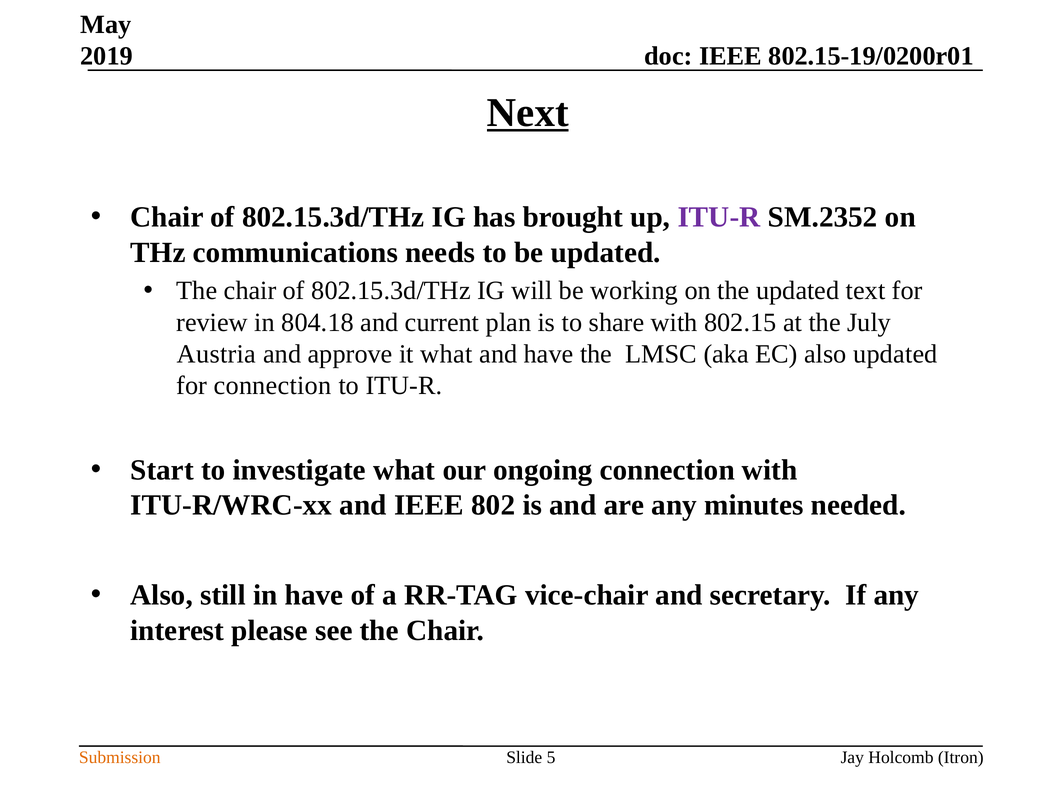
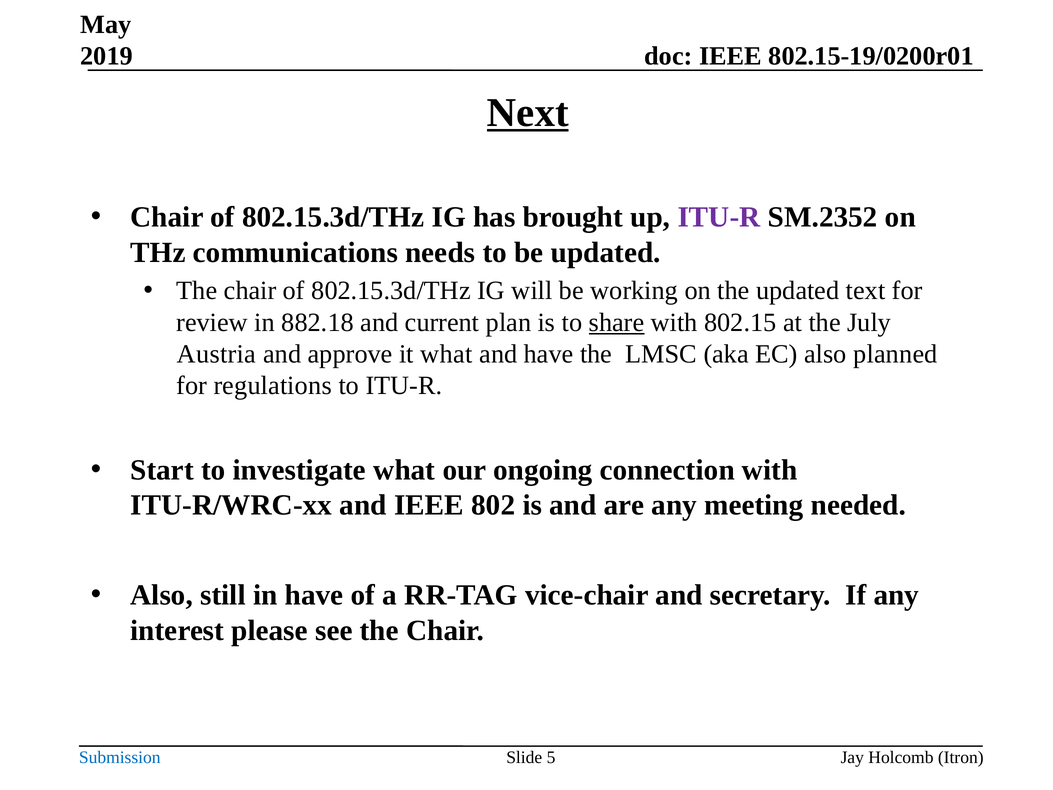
804.18: 804.18 -> 882.18
share underline: none -> present
also updated: updated -> planned
for connection: connection -> regulations
minutes: minutes -> meeting
Submission colour: orange -> blue
